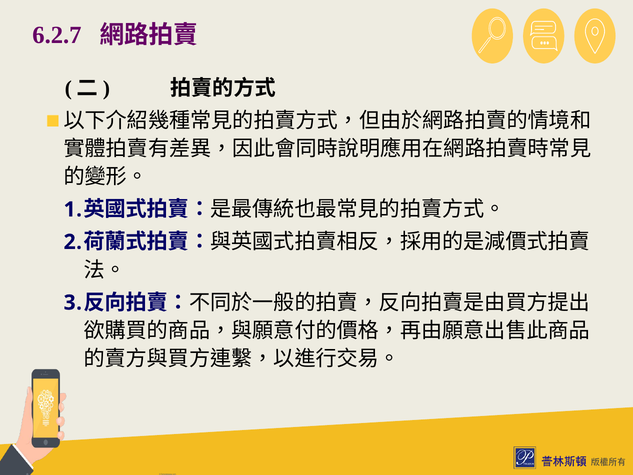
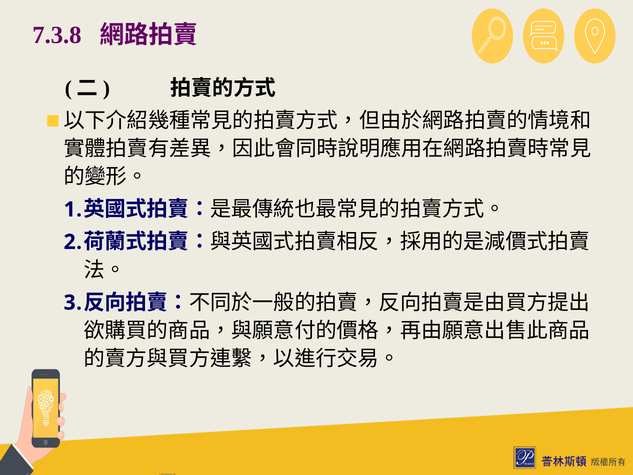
6.2.7: 6.2.7 -> 7.3.8
